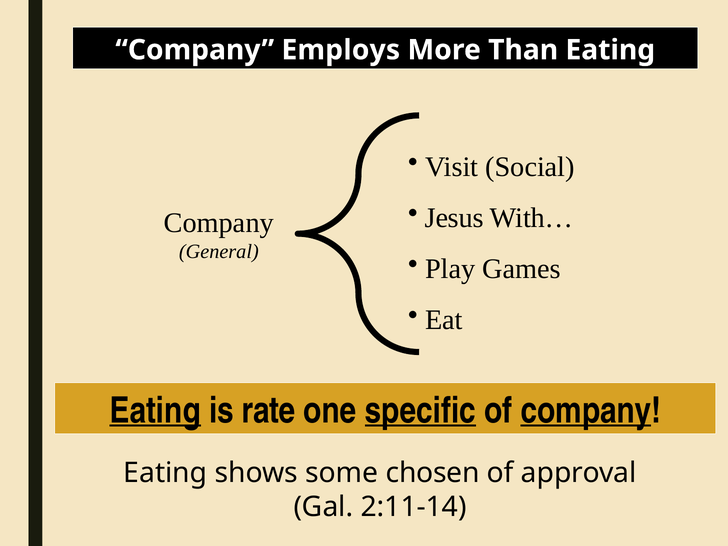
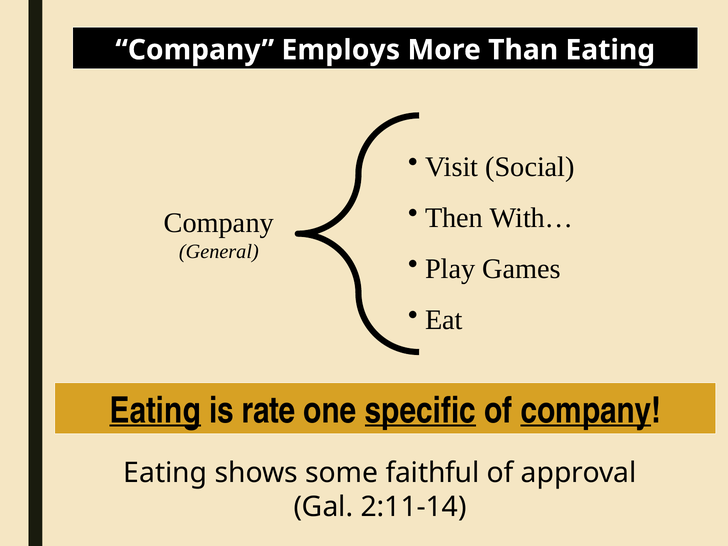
Jesus: Jesus -> Then
chosen: chosen -> faithful
